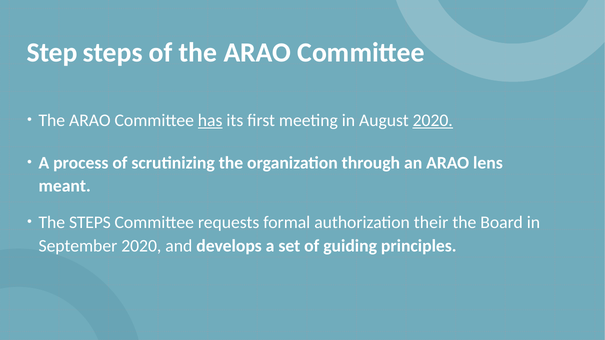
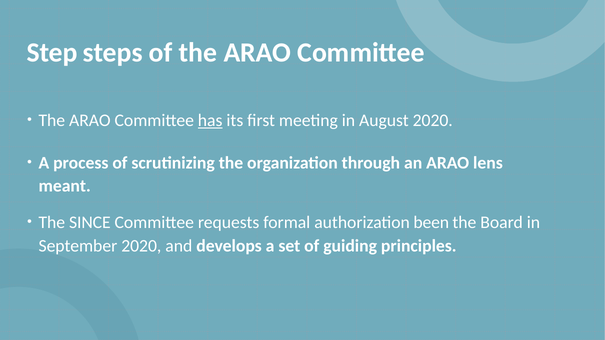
2020 at (433, 121) underline: present -> none
The STEPS: STEPS -> SINCE
their: their -> been
